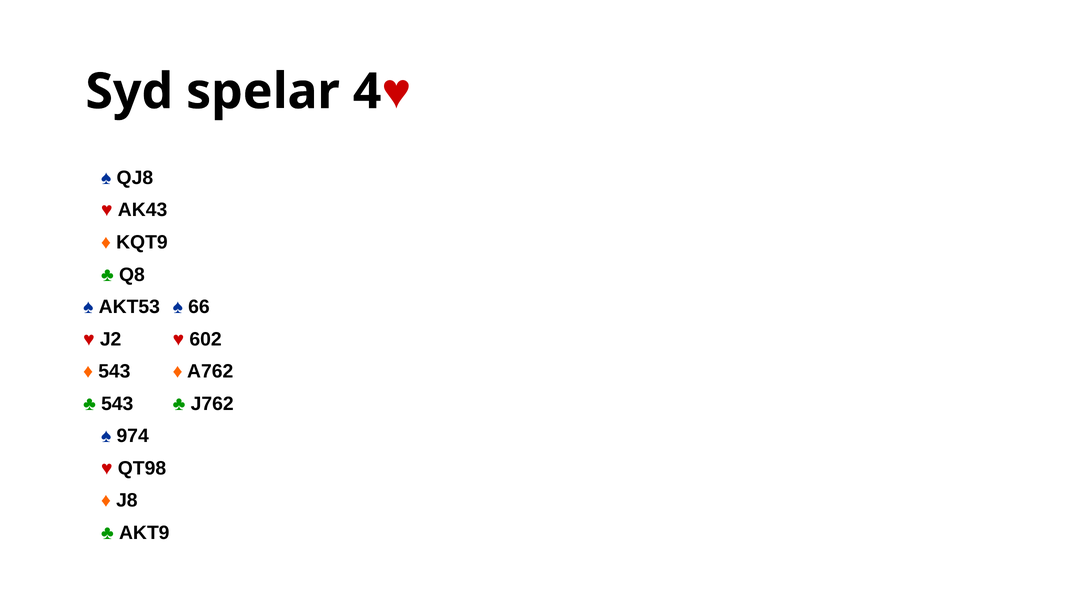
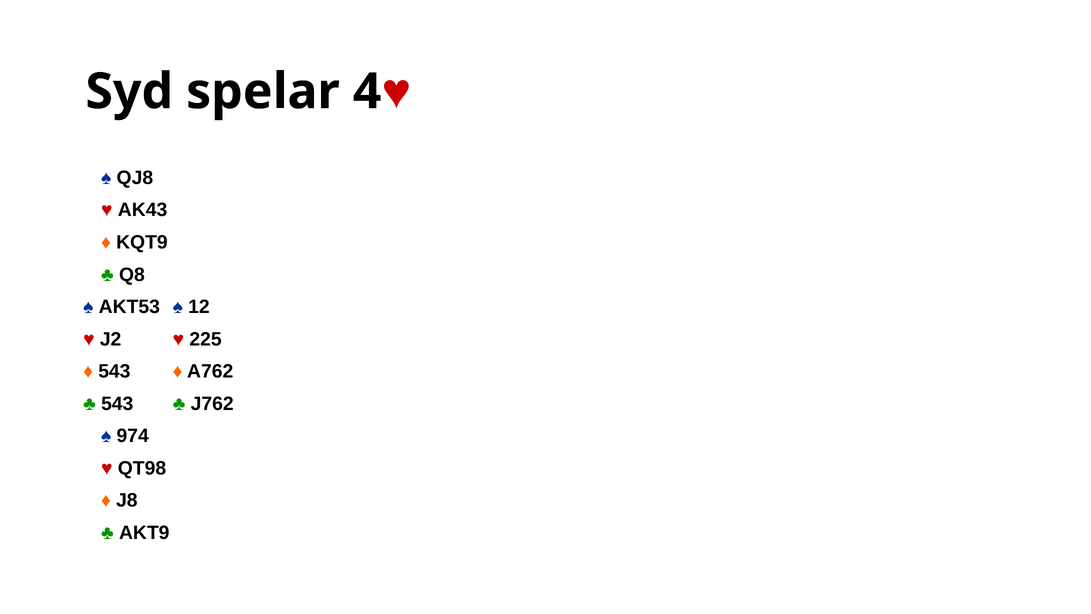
66: 66 -> 12
602: 602 -> 225
